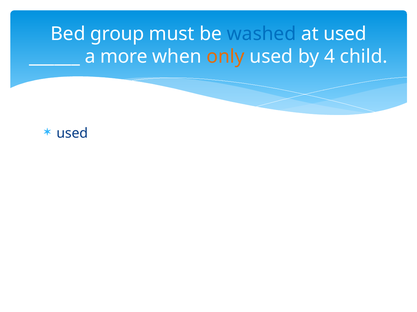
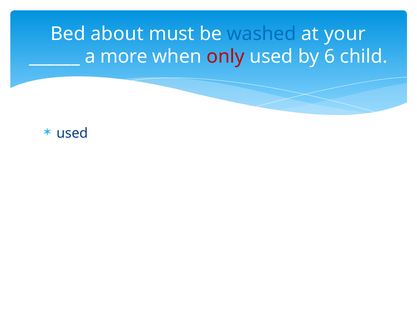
group: group -> about
at used: used -> your
only colour: orange -> red
4: 4 -> 6
